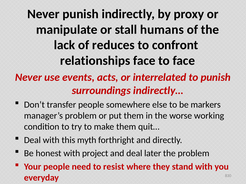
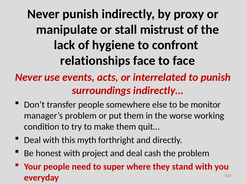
humans: humans -> mistrust
reduces: reduces -> hygiene
markers: markers -> monitor
later: later -> cash
resist: resist -> super
